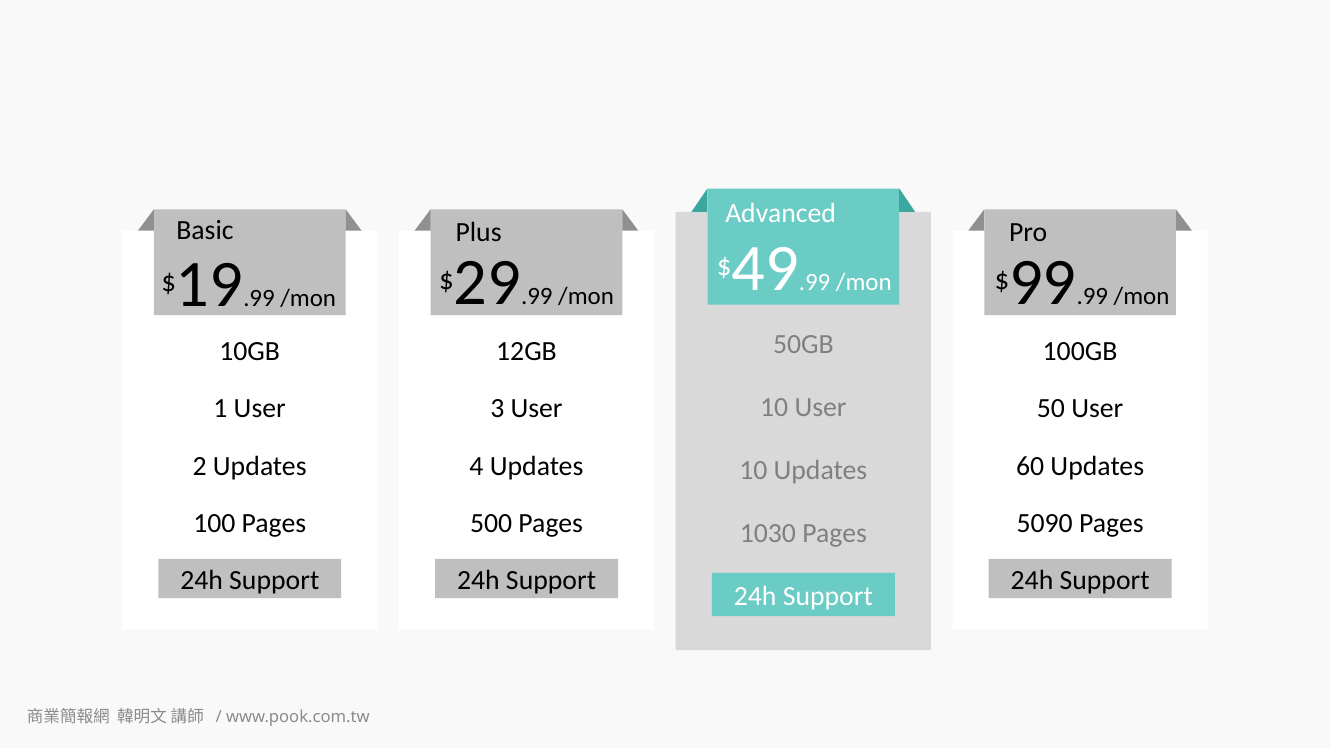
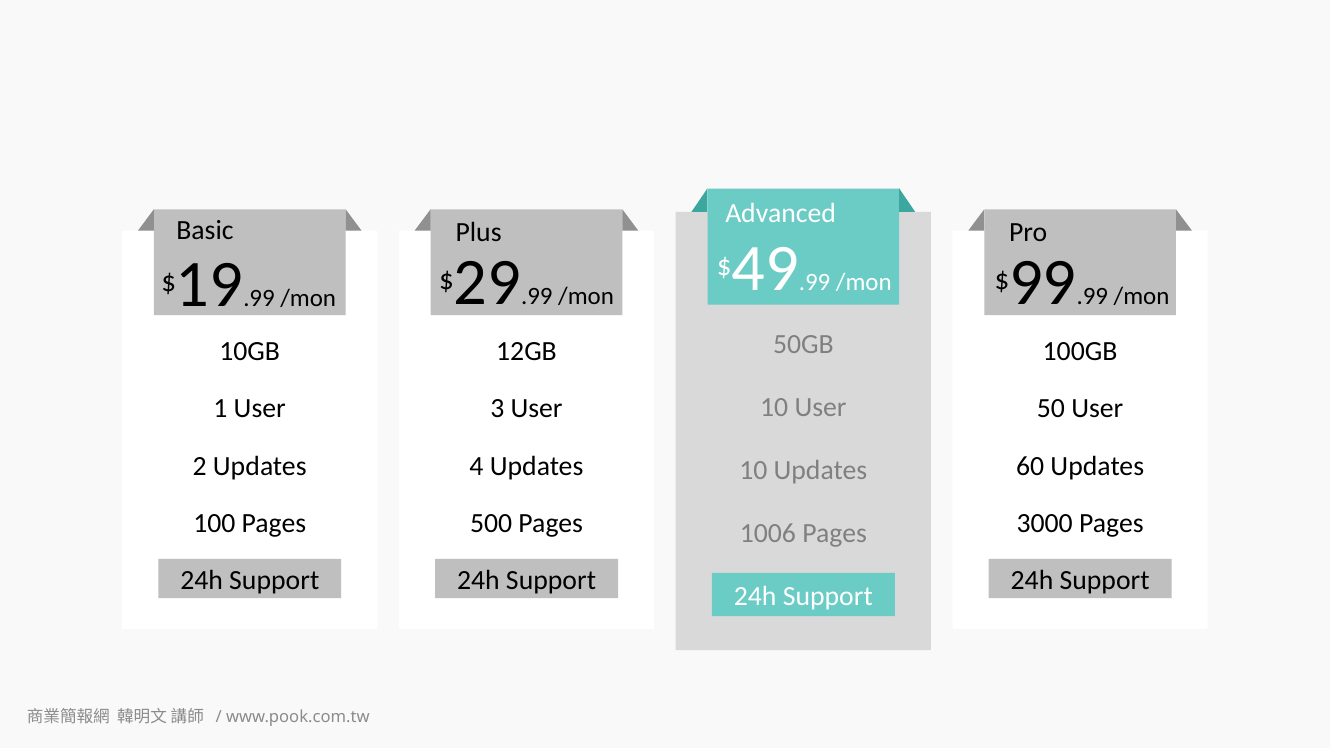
5090: 5090 -> 3000
1030: 1030 -> 1006
